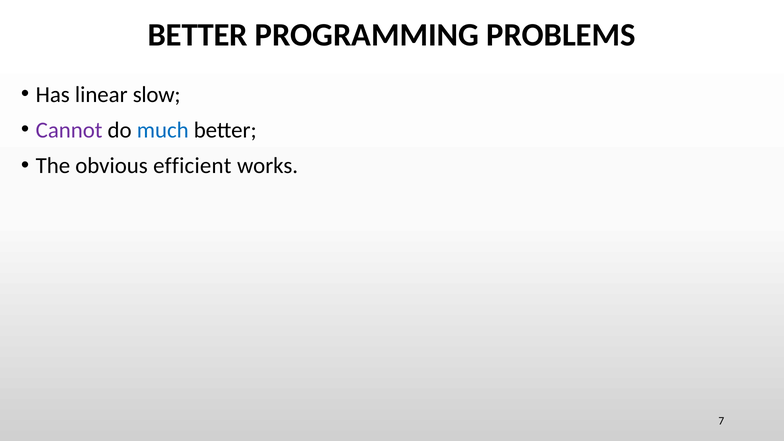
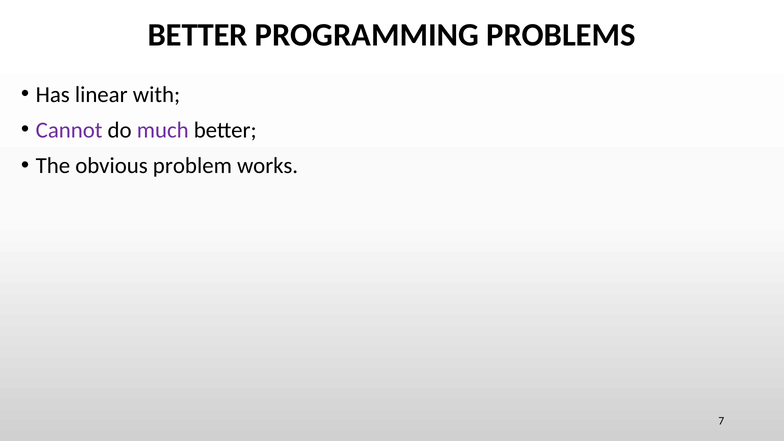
slow: slow -> with
much colour: blue -> purple
efficient: efficient -> problem
